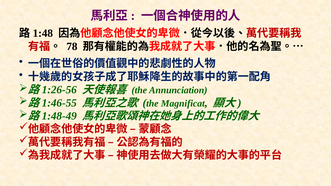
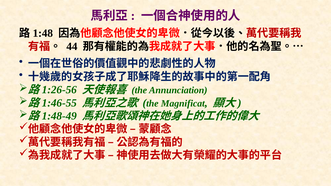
78: 78 -> 44
